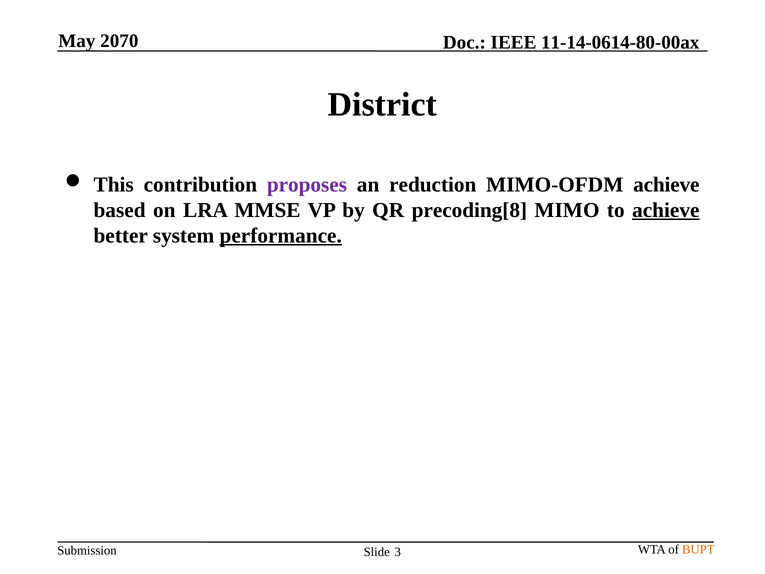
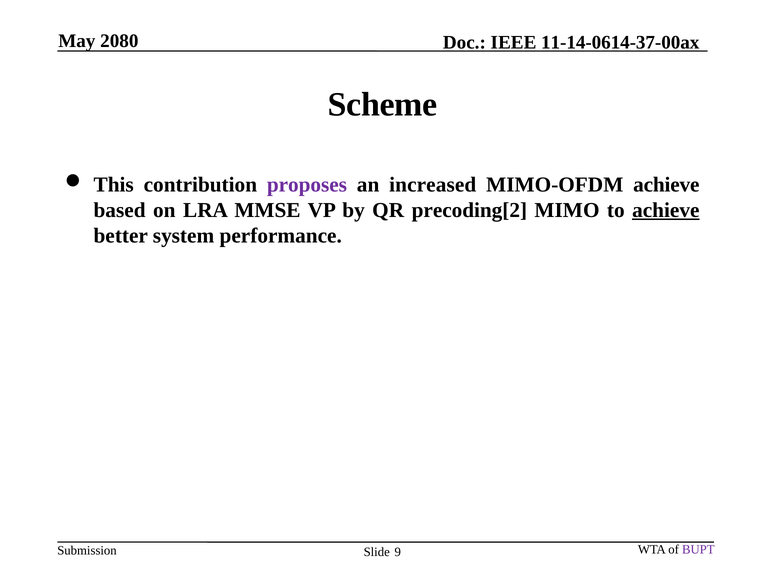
2070: 2070 -> 2080
11-14-0614-80-00ax: 11-14-0614-80-00ax -> 11-14-0614-37-00ax
District: District -> Scheme
reduction: reduction -> increased
precoding[8: precoding[8 -> precoding[2
performance underline: present -> none
BUPT colour: orange -> purple
3: 3 -> 9
